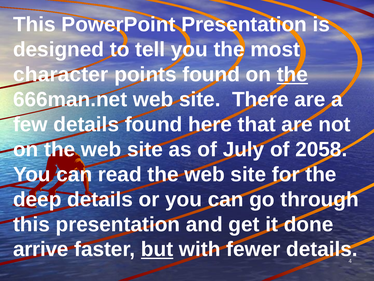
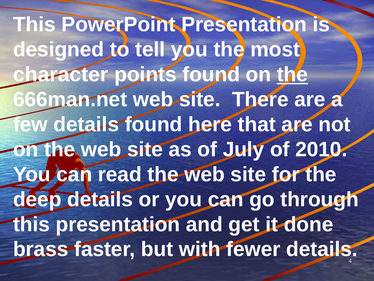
2058: 2058 -> 2010
arrive: arrive -> brass
but underline: present -> none
